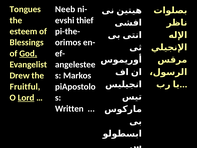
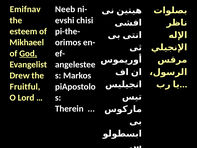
Tongues: Tongues -> Emifnav
thief: thief -> chisi
Blessings: Blessings -> Mikhaeel
Lord underline: present -> none
Written: Written -> Therein
